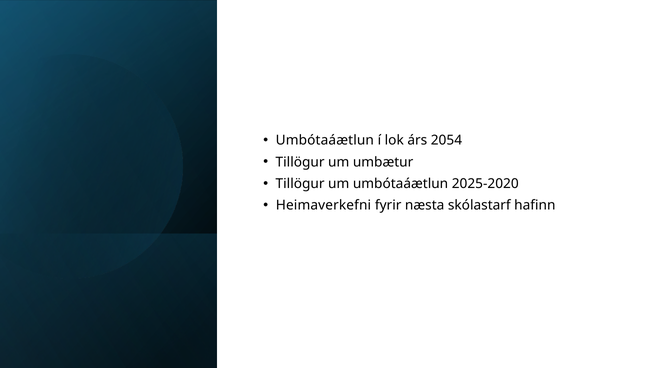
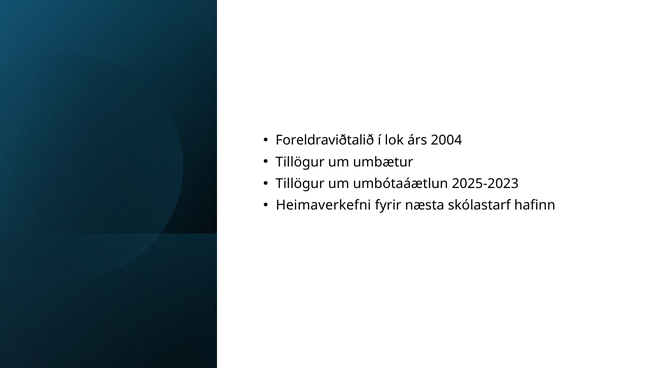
Umbótaáætlun at (325, 141): Umbótaáætlun -> Foreldraviðtalið
2054: 2054 -> 2004
2025-2020: 2025-2020 -> 2025-2023
